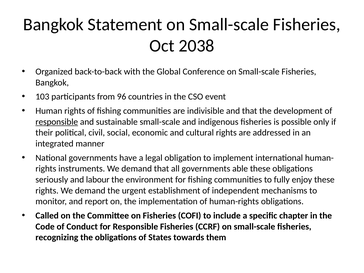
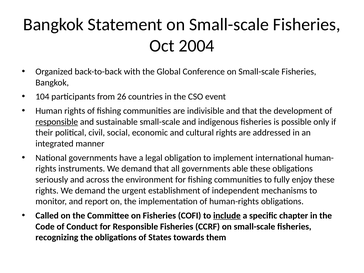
2038: 2038 -> 2004
103: 103 -> 104
96: 96 -> 26
labour: labour -> across
include underline: none -> present
